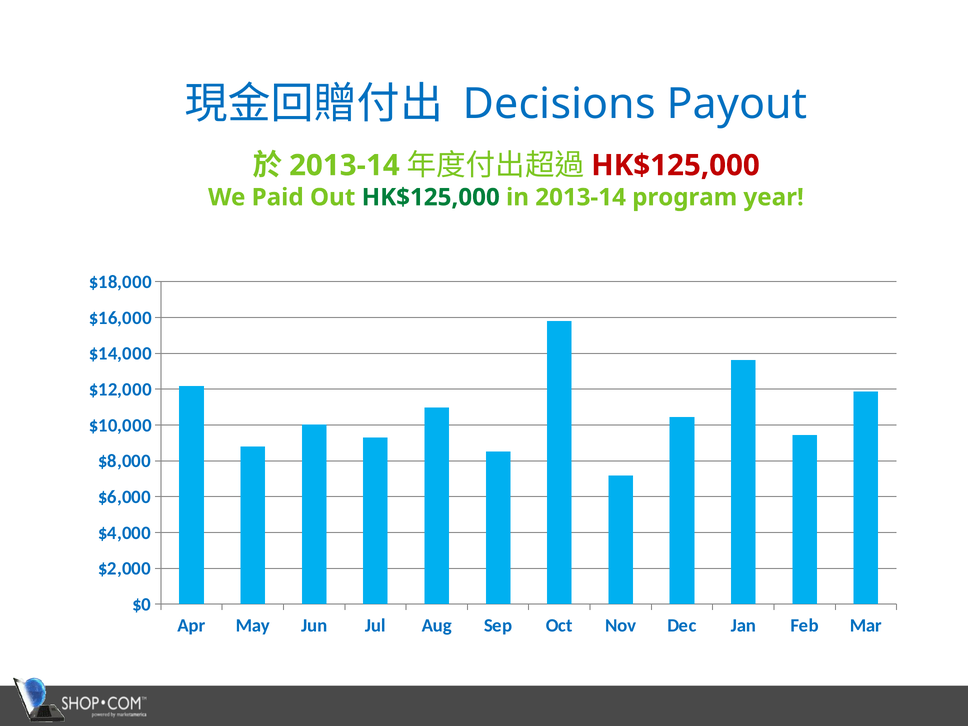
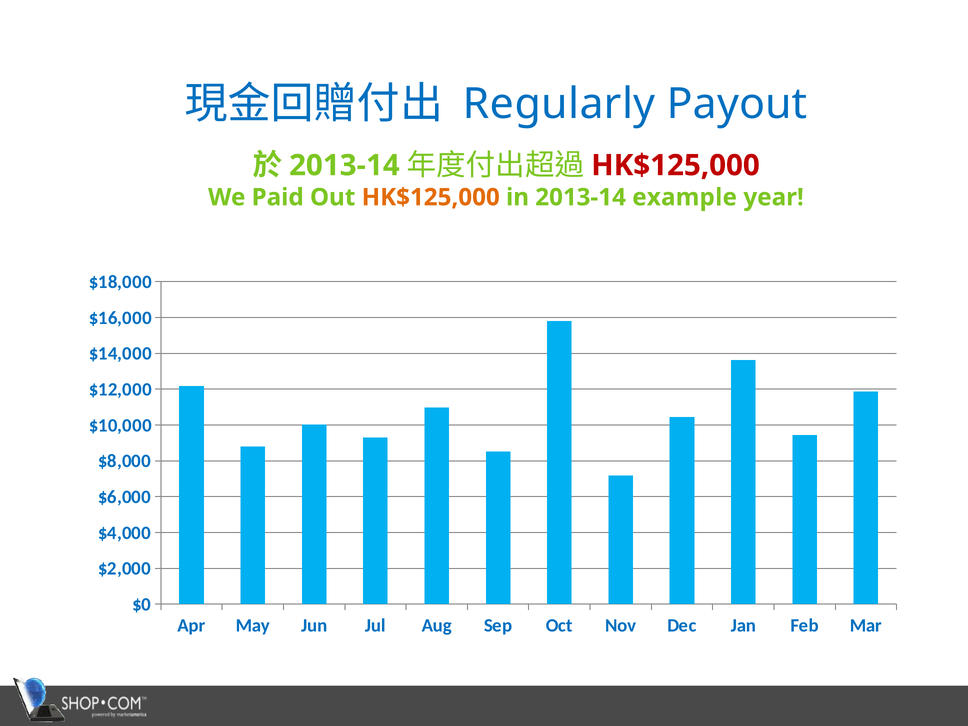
Decisions: Decisions -> Regularly
HK$125,000 at (431, 197) colour: green -> orange
program: program -> example
